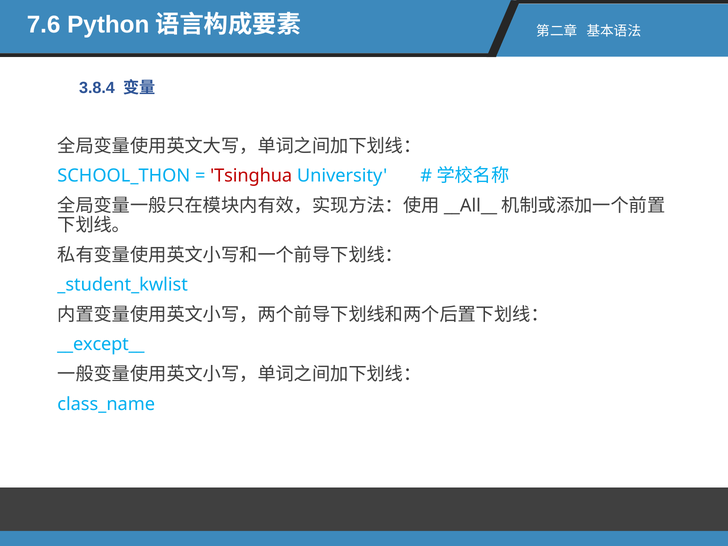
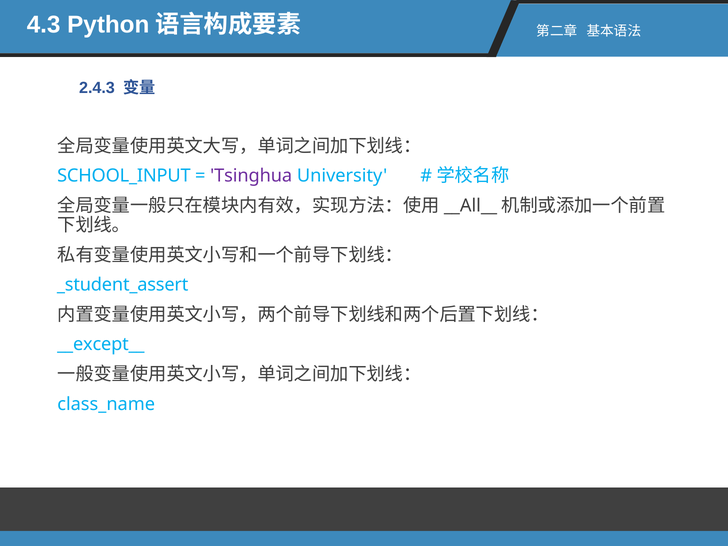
7.6: 7.6 -> 4.3
3.8.4: 3.8.4 -> 2.4.3
SCHOOL_THON: SCHOOL_THON -> SCHOOL_INPUT
Tsinghua colour: red -> purple
_student_kwlist: _student_kwlist -> _student_assert
